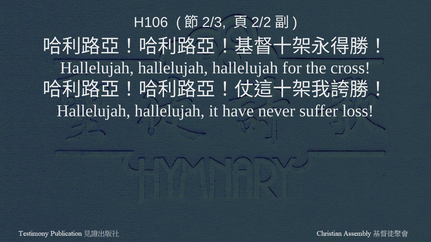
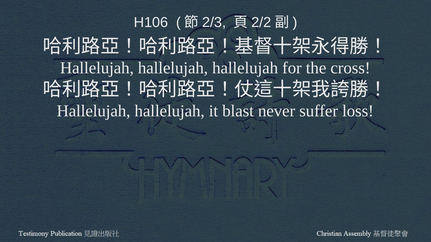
have: have -> blast
